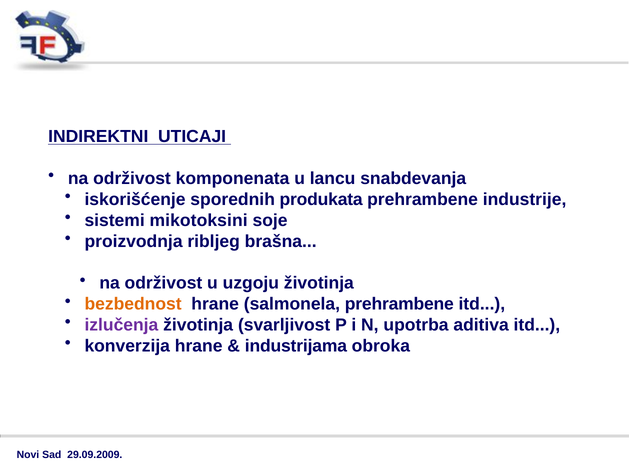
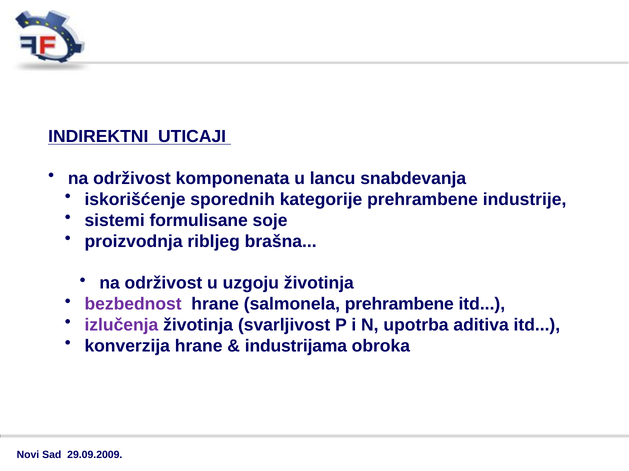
produkata: produkata -> kategorije
mikotoksini: mikotoksini -> formulisane
bezbednost colour: orange -> purple
